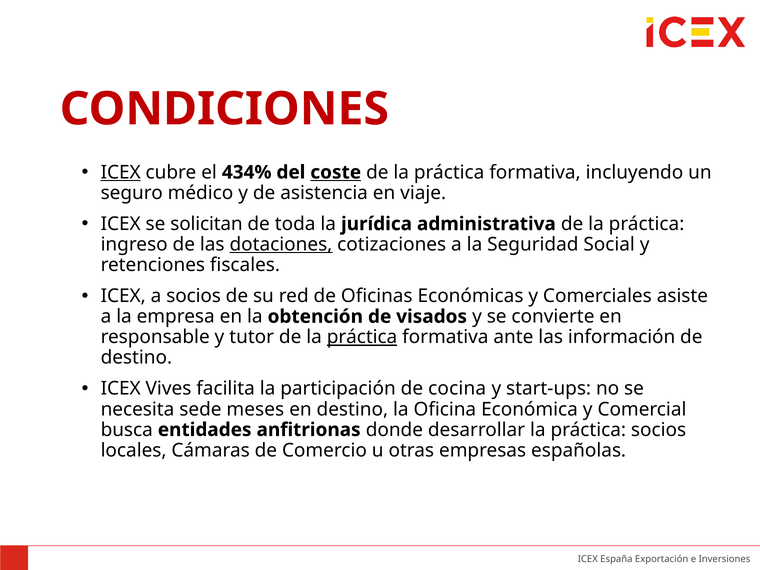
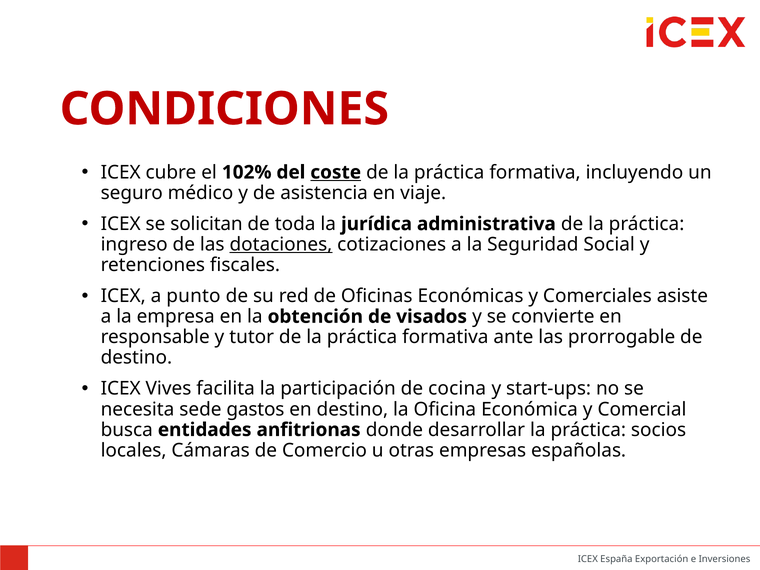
ICEX at (121, 172) underline: present -> none
434%: 434% -> 102%
a socios: socios -> punto
práctica at (362, 337) underline: present -> none
información: información -> prorrogable
meses: meses -> gastos
